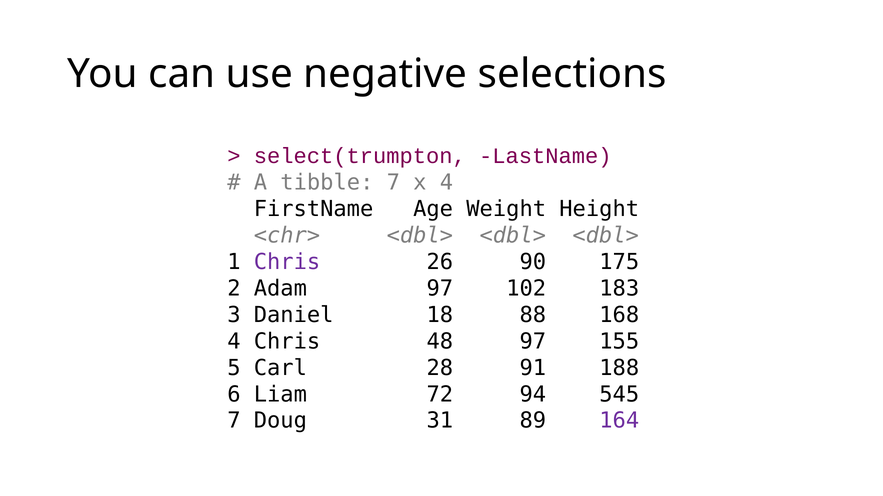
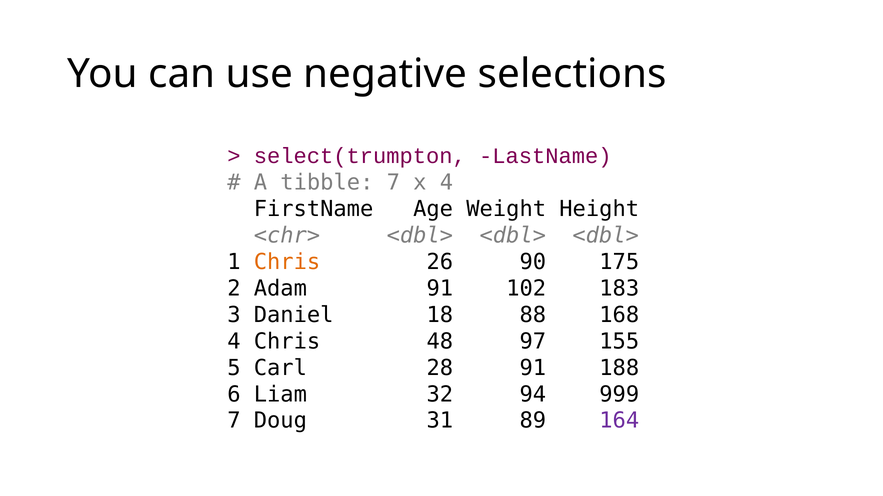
Chris at (287, 262) colour: purple -> orange
Adam 97: 97 -> 91
72: 72 -> 32
545: 545 -> 999
